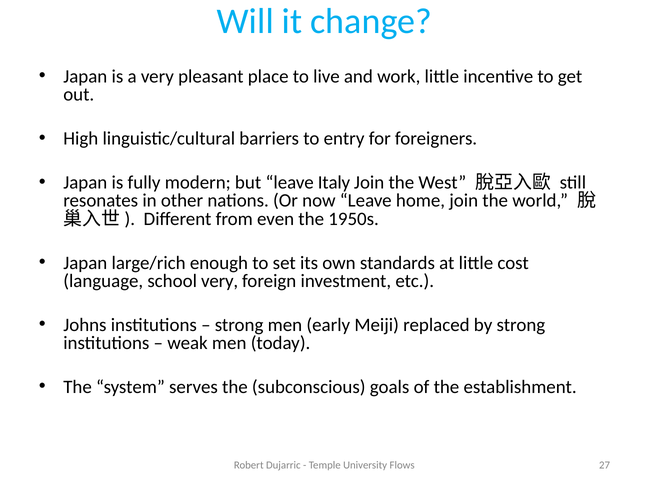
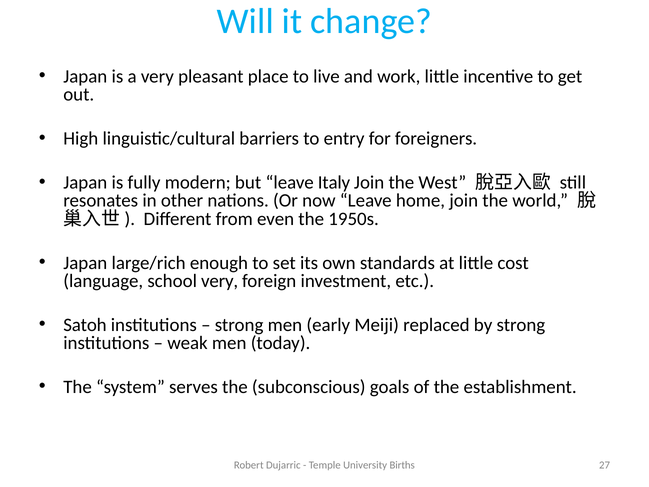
Johns: Johns -> Satoh
Flows: Flows -> Births
